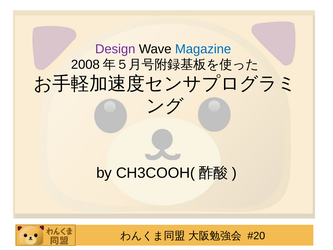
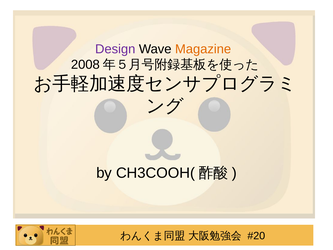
Magazine colour: blue -> orange
